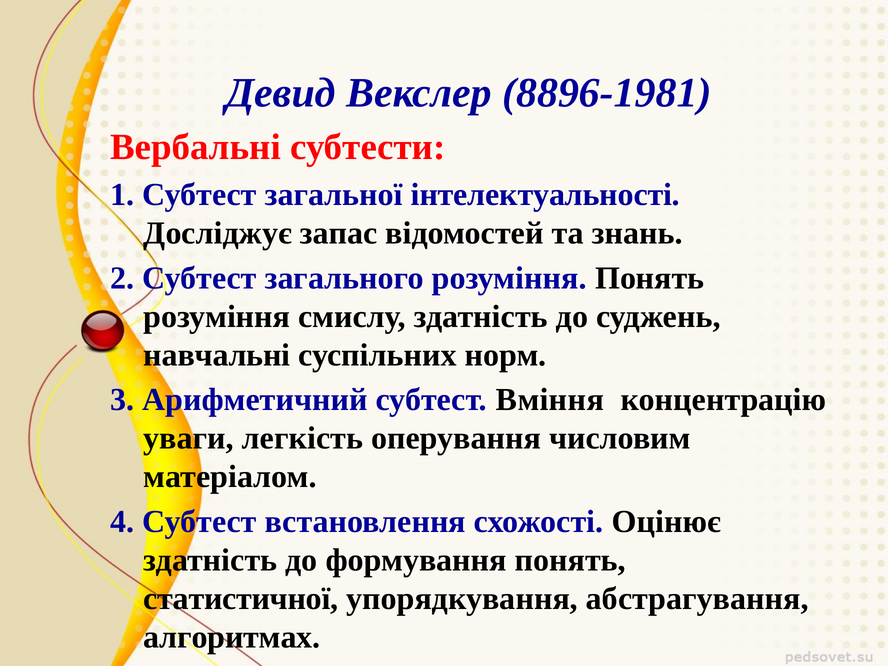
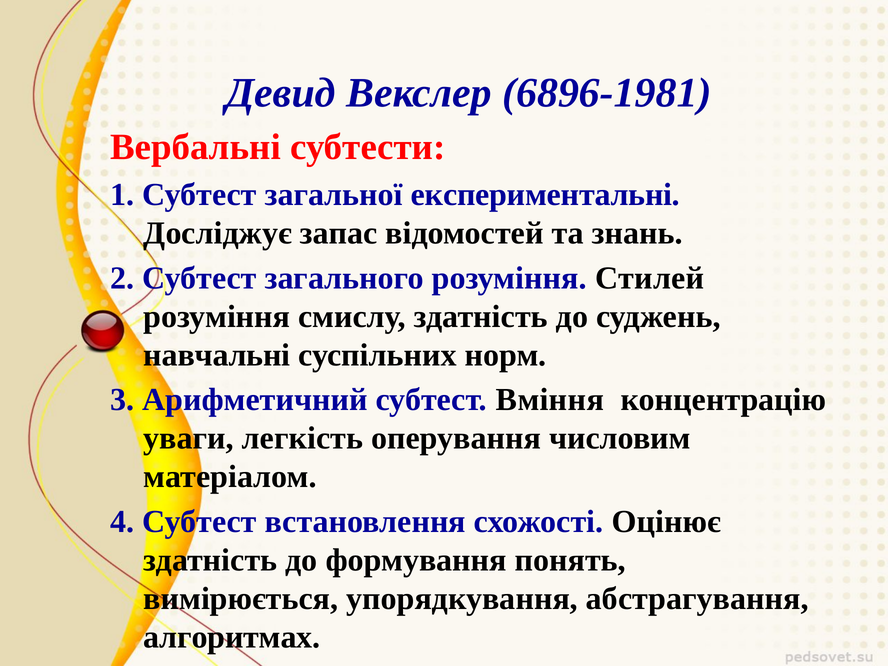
8896-1981: 8896-1981 -> 6896-1981
інтелектуальності: інтелектуальності -> експериментальні
розуміння Понять: Понять -> Стилей
статистичної: статистичної -> вимірюється
